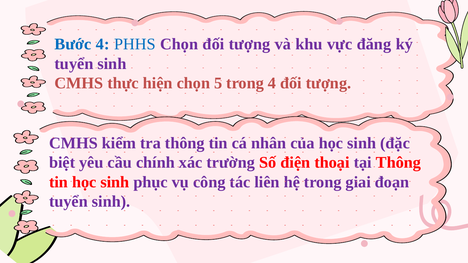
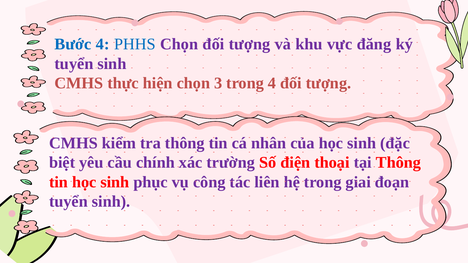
5: 5 -> 3
